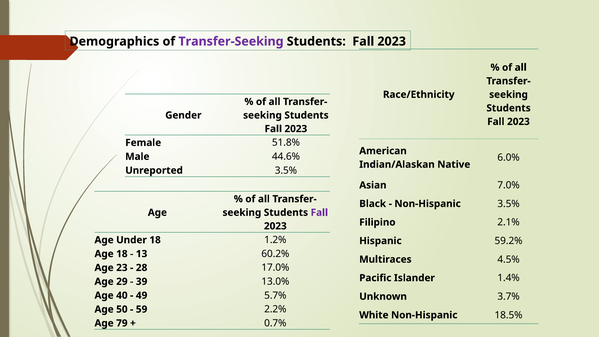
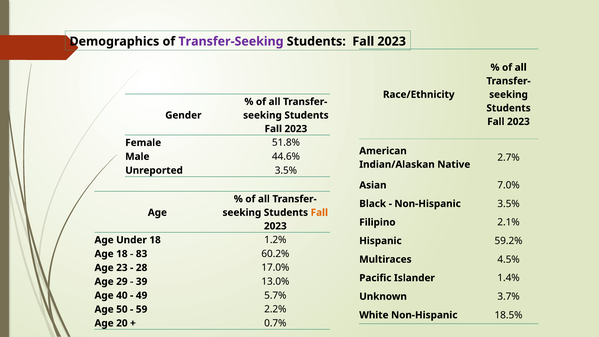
6.0%: 6.0% -> 2.7%
Fall at (319, 213) colour: purple -> orange
13: 13 -> 83
79: 79 -> 20
